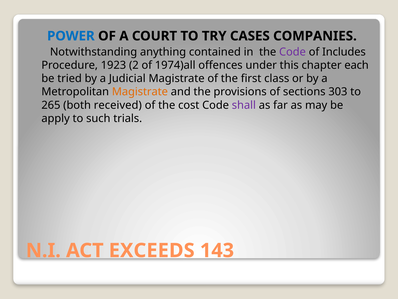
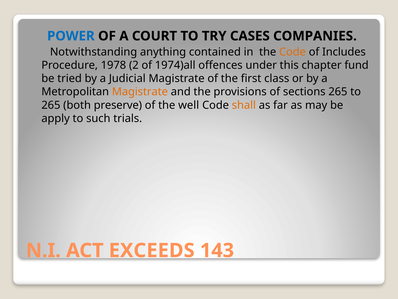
Code at (292, 52) colour: purple -> orange
1923: 1923 -> 1978
each: each -> fund
sections 303: 303 -> 265
received: received -> preserve
cost: cost -> well
shall colour: purple -> orange
